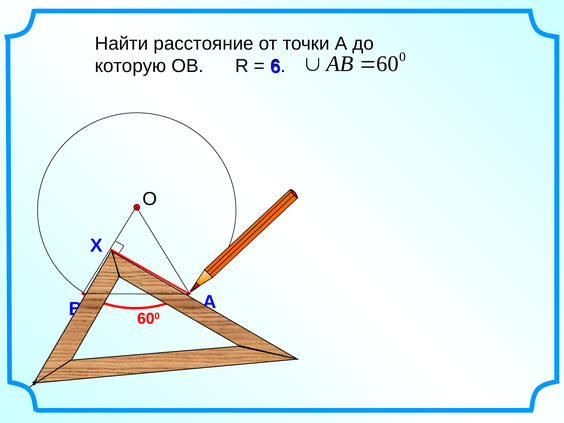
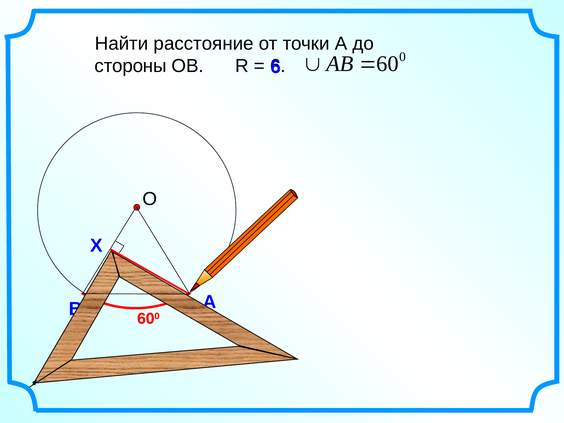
которую: которую -> стороны
